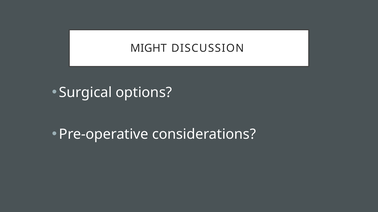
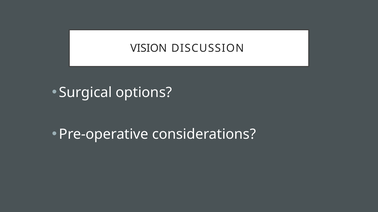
MIGHT: MIGHT -> VISION
